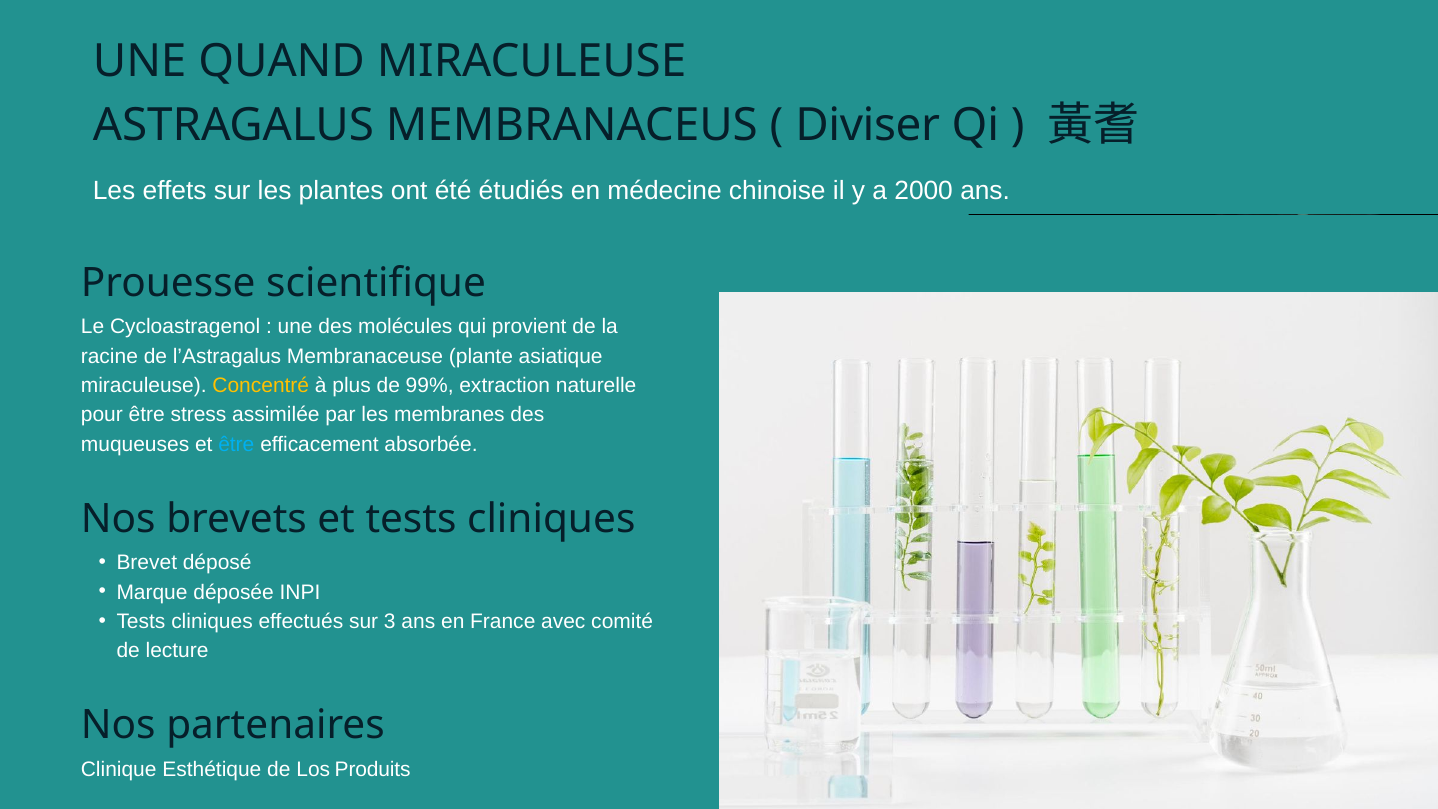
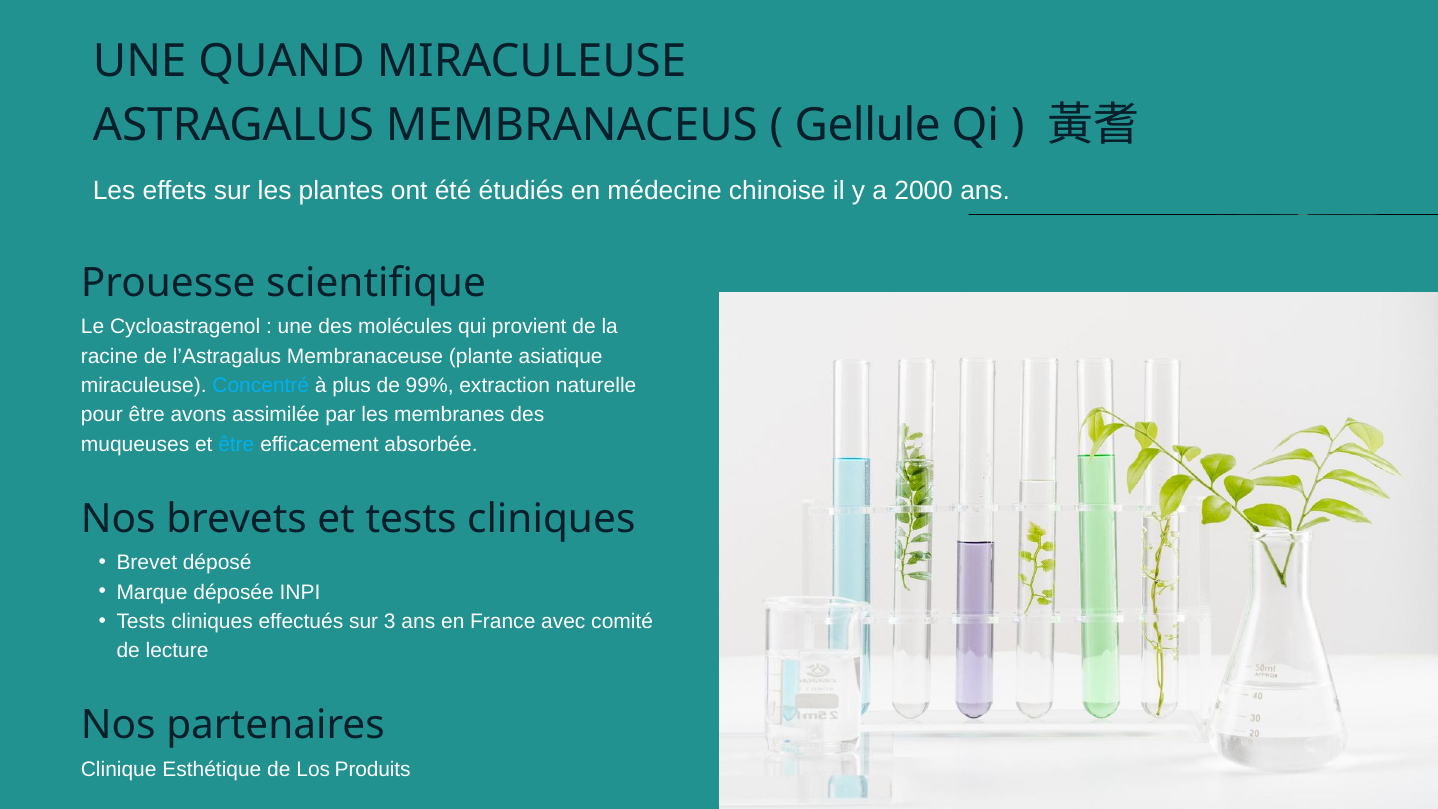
Diviser: Diviser -> Gellule
Concentré colour: yellow -> light blue
stress: stress -> avons
